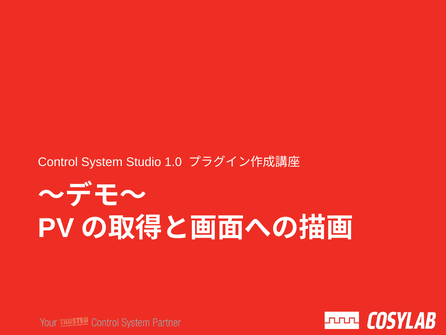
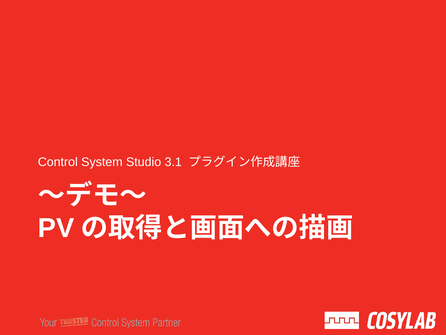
1.0: 1.0 -> 3.1
